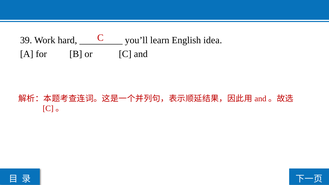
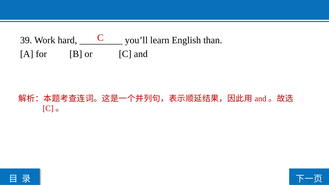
idea: idea -> than
